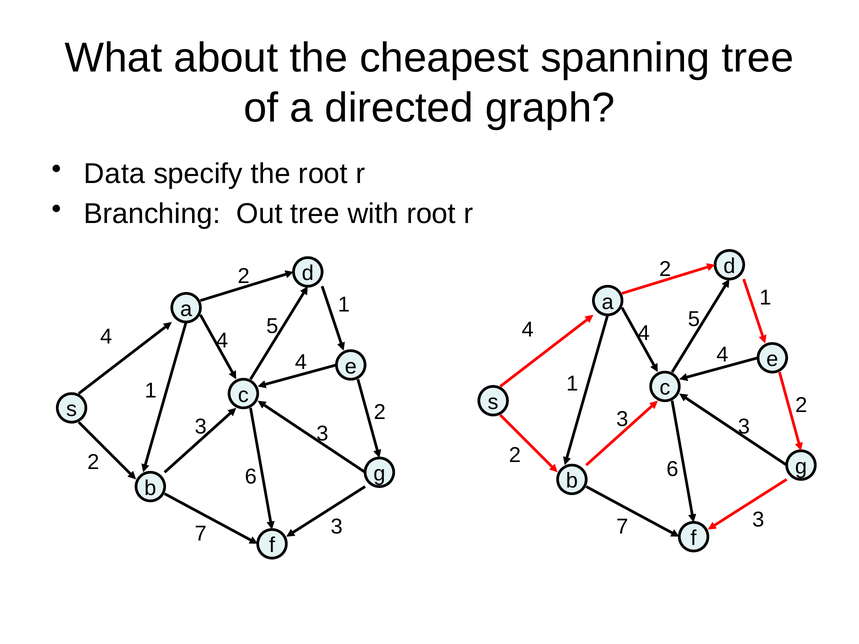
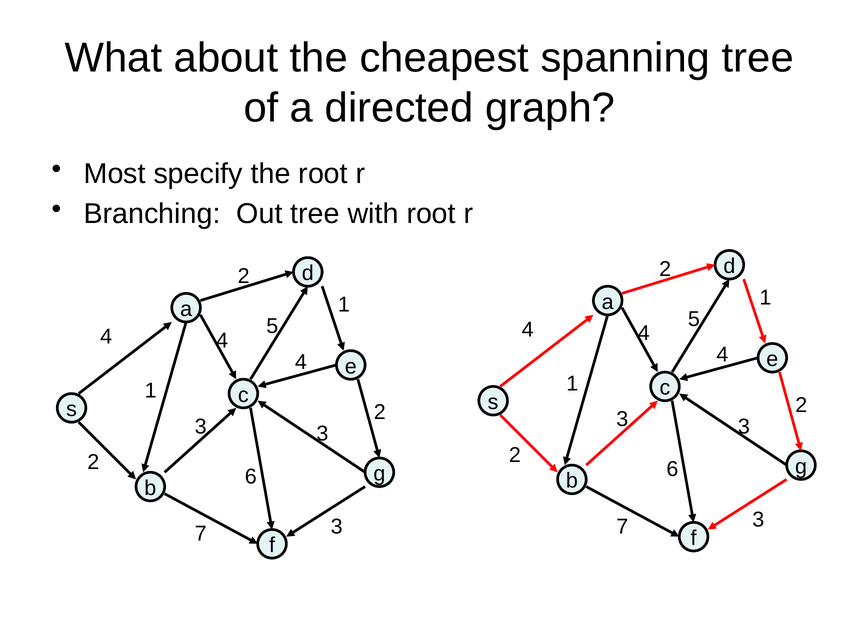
Data: Data -> Most
